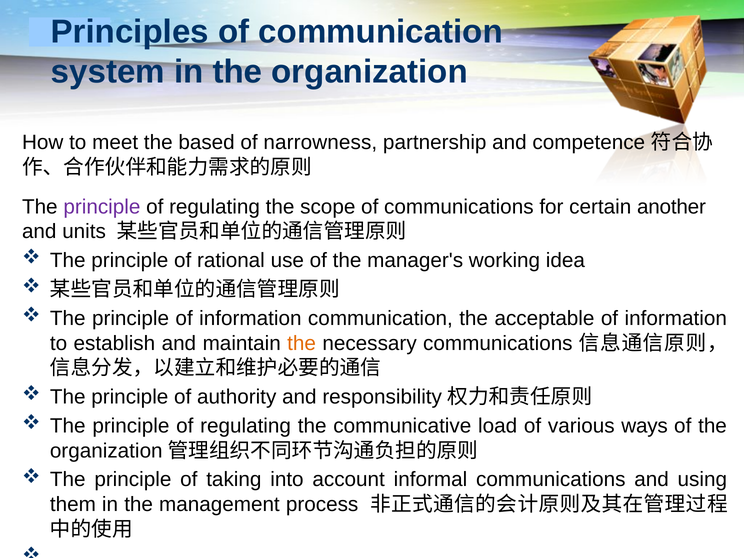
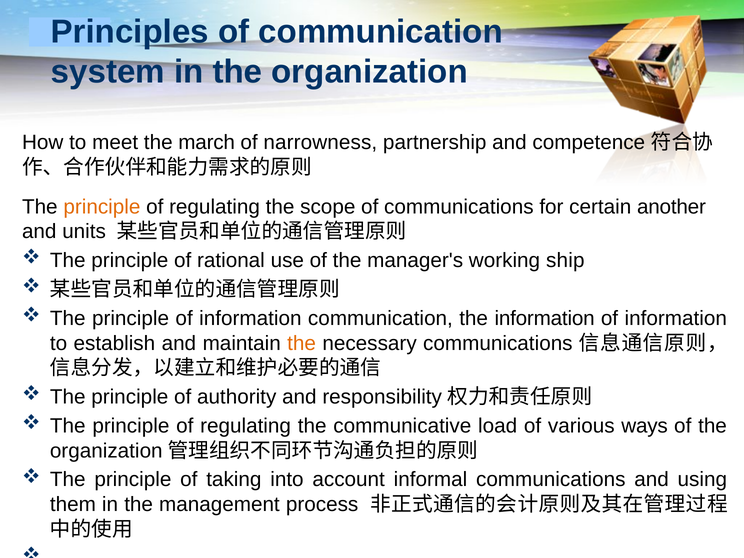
based: based -> march
principle at (102, 207) colour: purple -> orange
idea: idea -> ship
the acceptable: acceptable -> information
